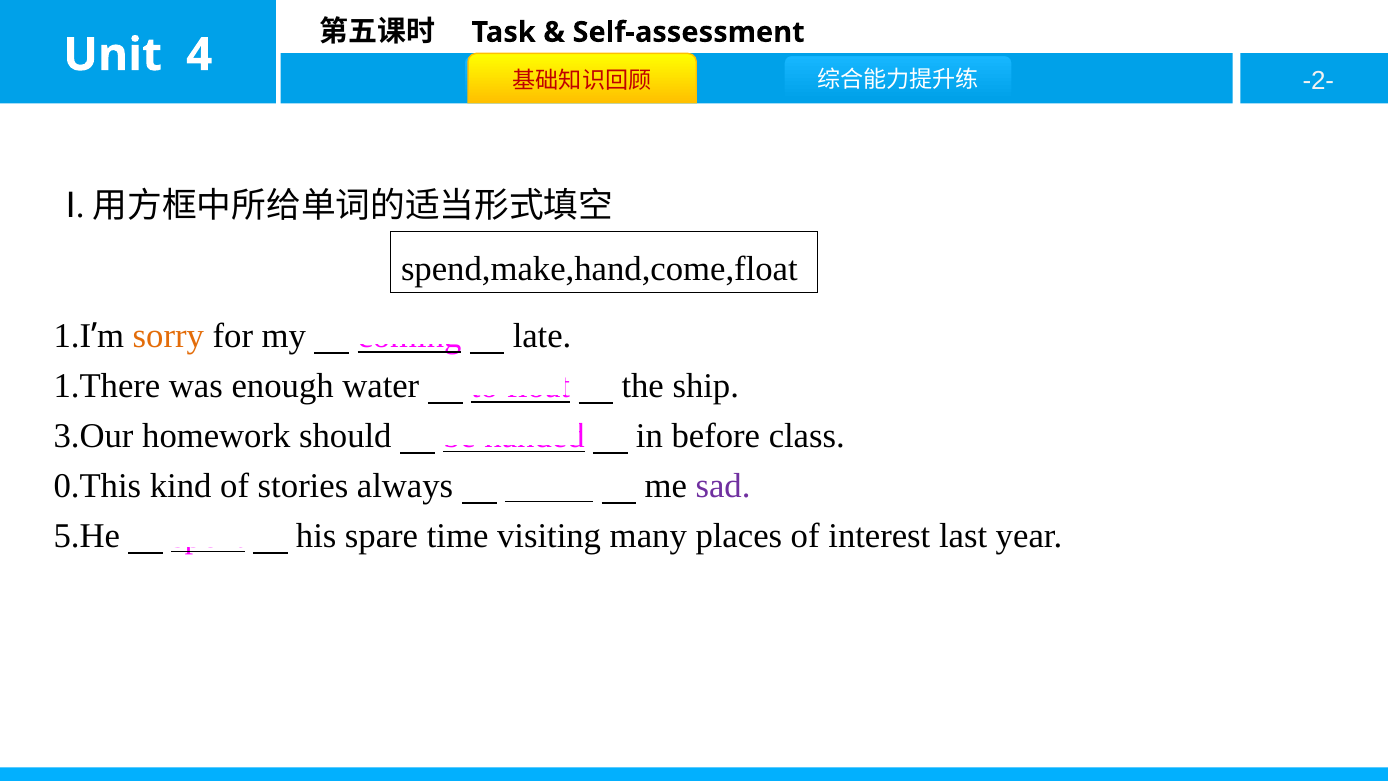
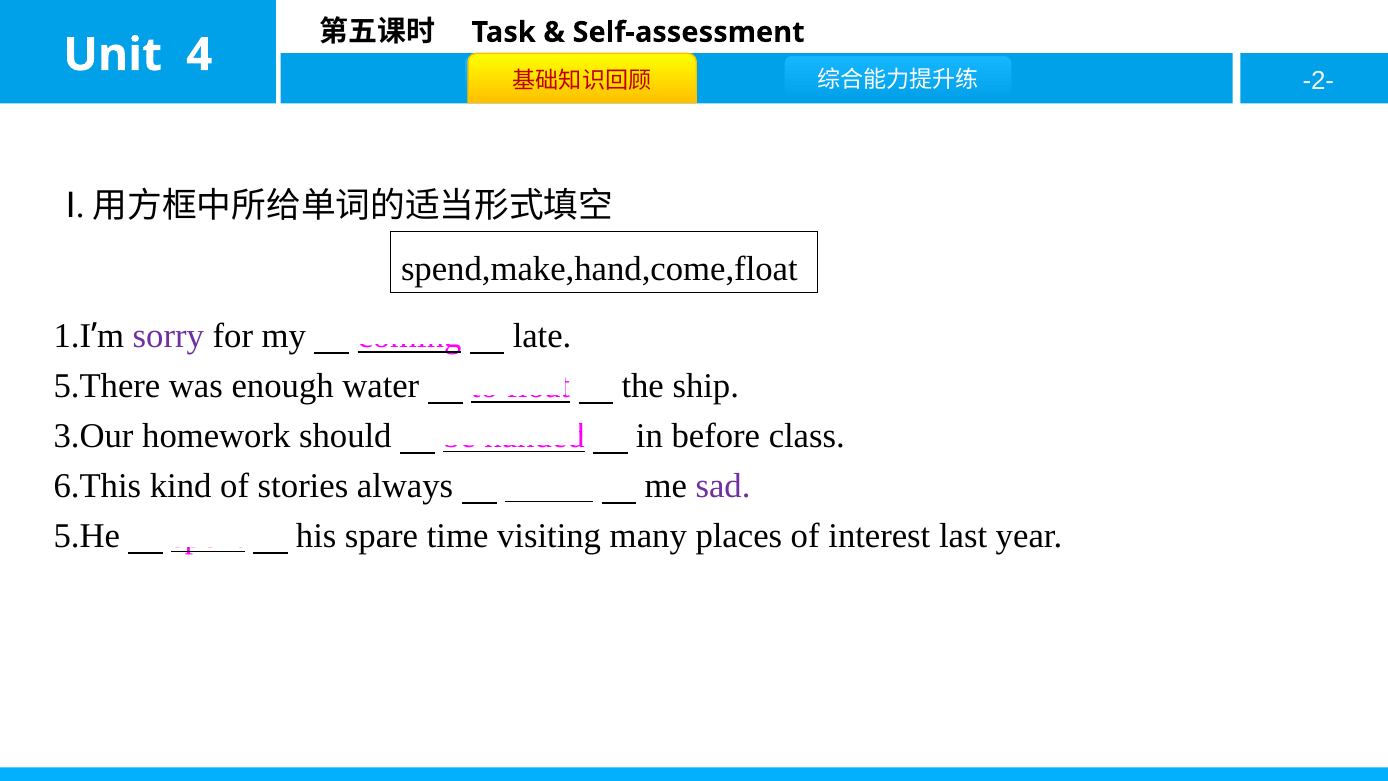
sorry colour: orange -> purple
1.There: 1.There -> 5.There
0.This: 0.This -> 6.This
